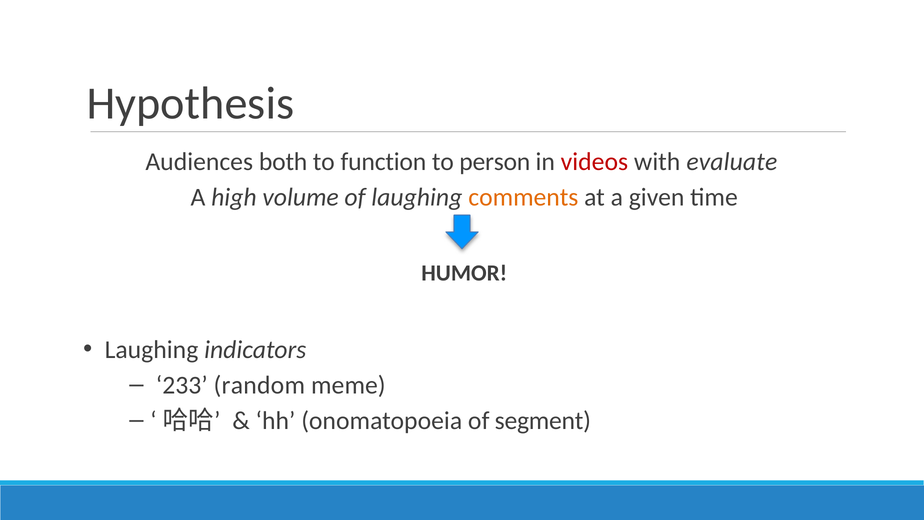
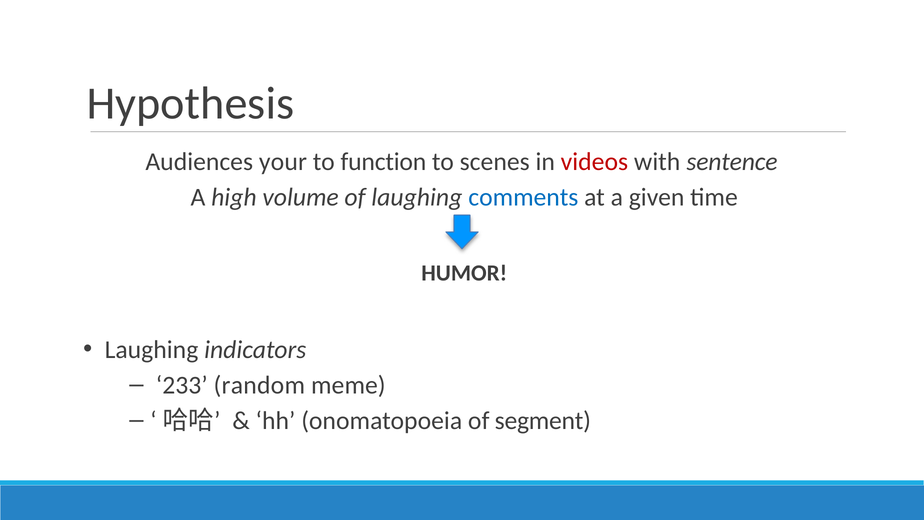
both: both -> your
person: person -> scenes
evaluate: evaluate -> sentence
comments colour: orange -> blue
